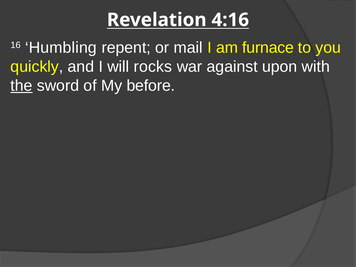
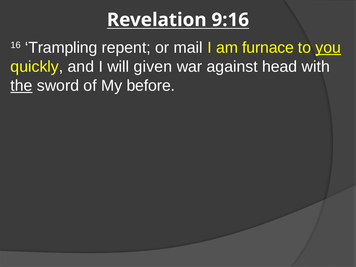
4:16: 4:16 -> 9:16
Humbling: Humbling -> Trampling
you underline: none -> present
rocks: rocks -> given
upon: upon -> head
